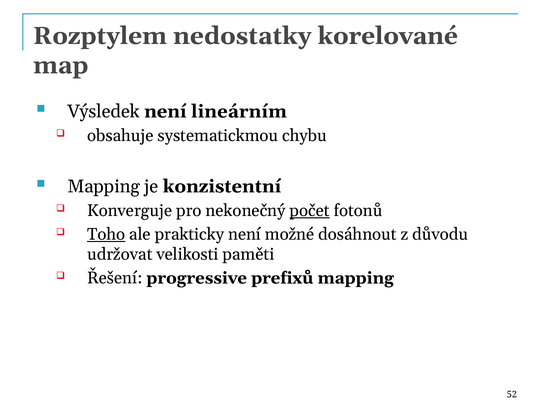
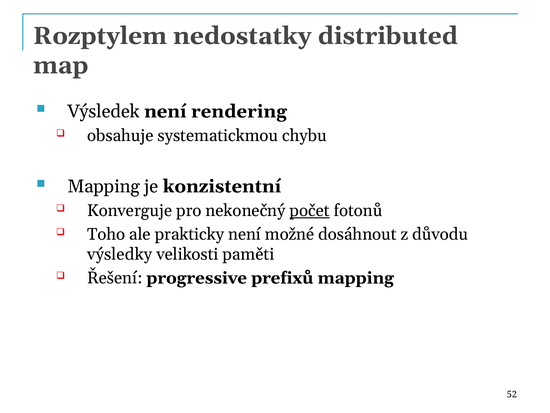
korelované: korelované -> distributed
lineárním: lineárním -> rendering
Toho underline: present -> none
udržovat: udržovat -> výsledky
